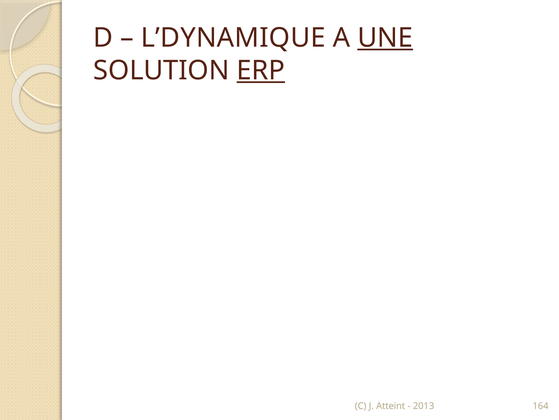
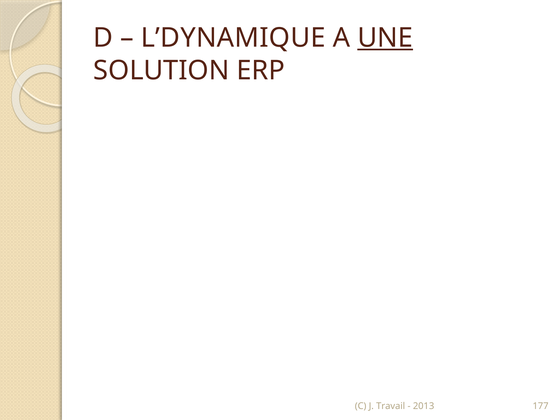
ERP underline: present -> none
Atteint: Atteint -> Travail
164: 164 -> 177
